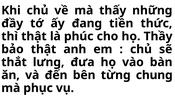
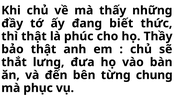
tiền: tiền -> biết
